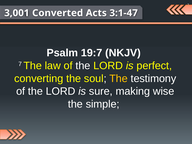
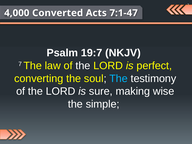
3,001: 3,001 -> 4,000
3:1-47: 3:1-47 -> 7:1-47
The at (119, 78) colour: yellow -> light blue
